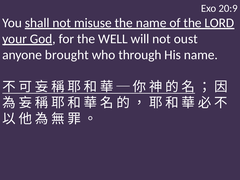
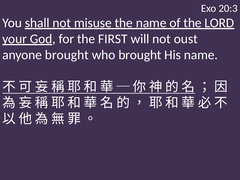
20:9: 20:9 -> 20:3
WELL: WELL -> FIRST
who through: through -> brought
